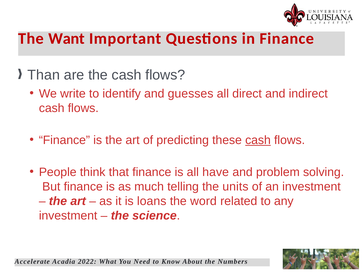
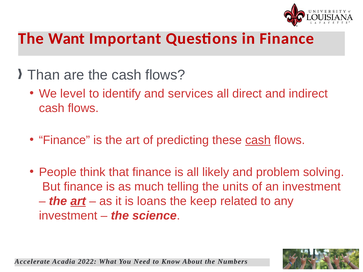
write: write -> level
guesses: guesses -> services
have: have -> likely
art at (78, 201) underline: none -> present
word: word -> keep
